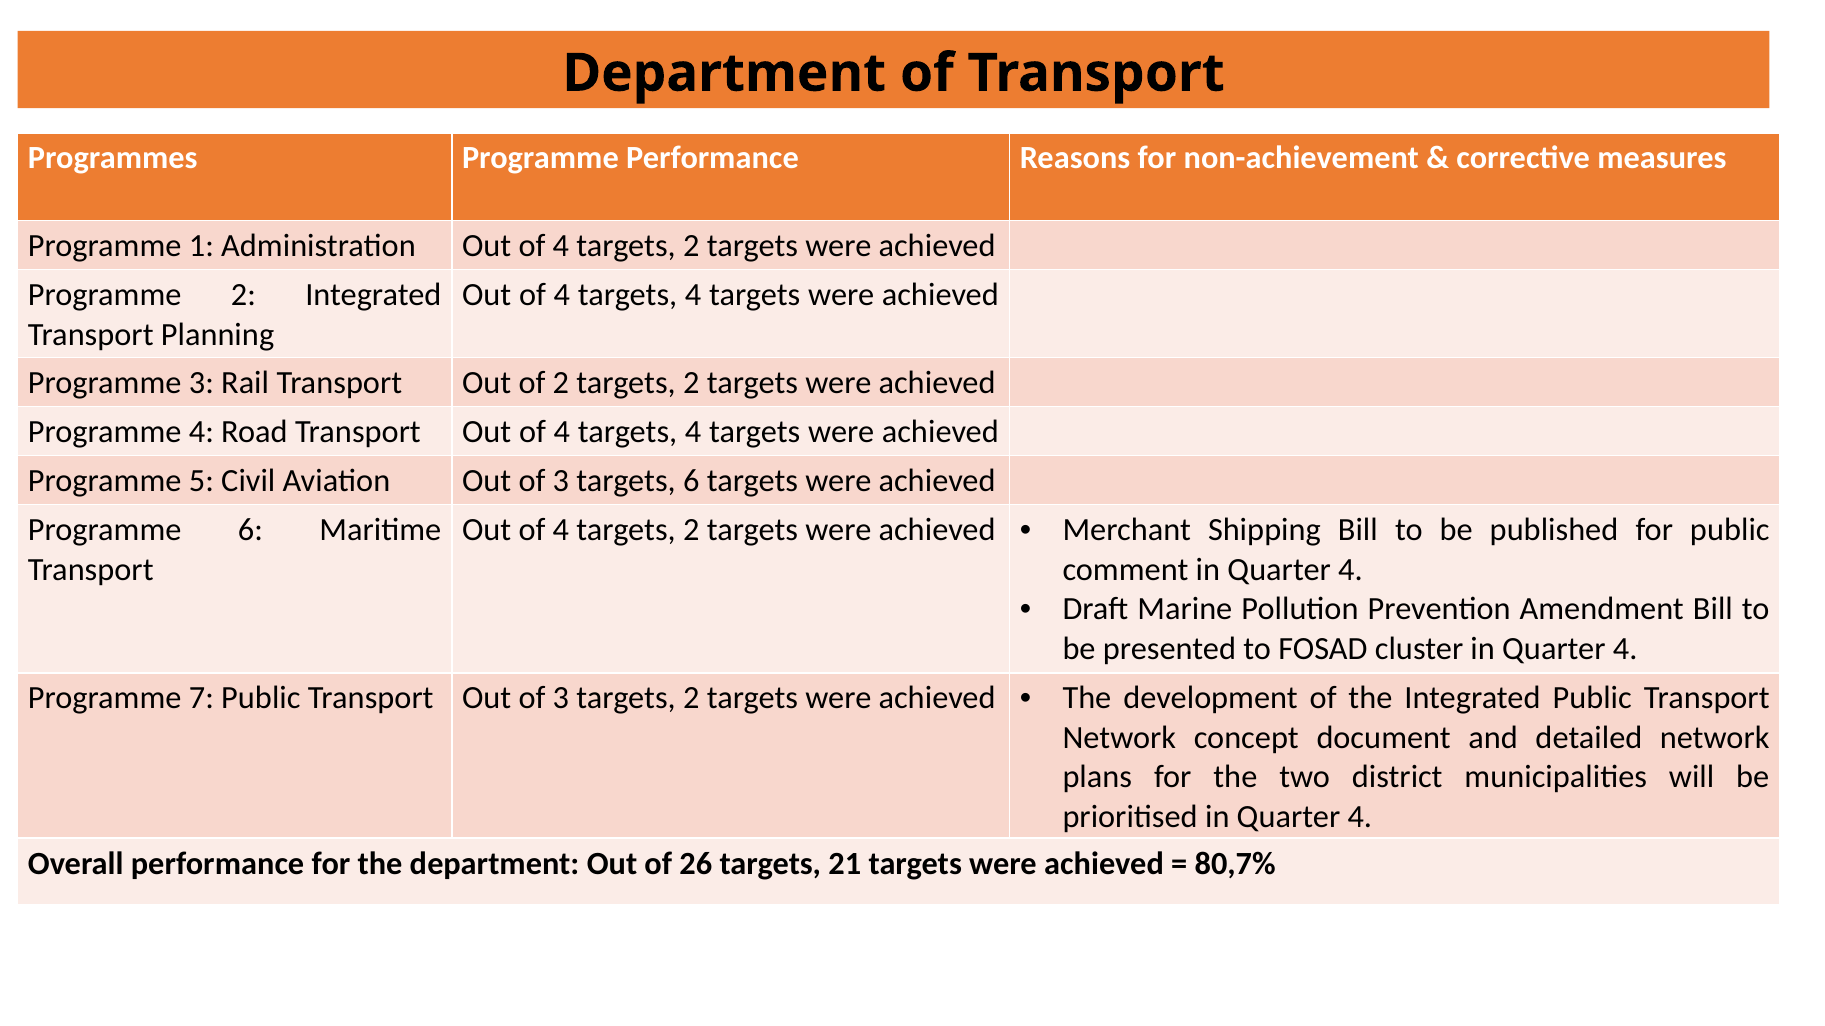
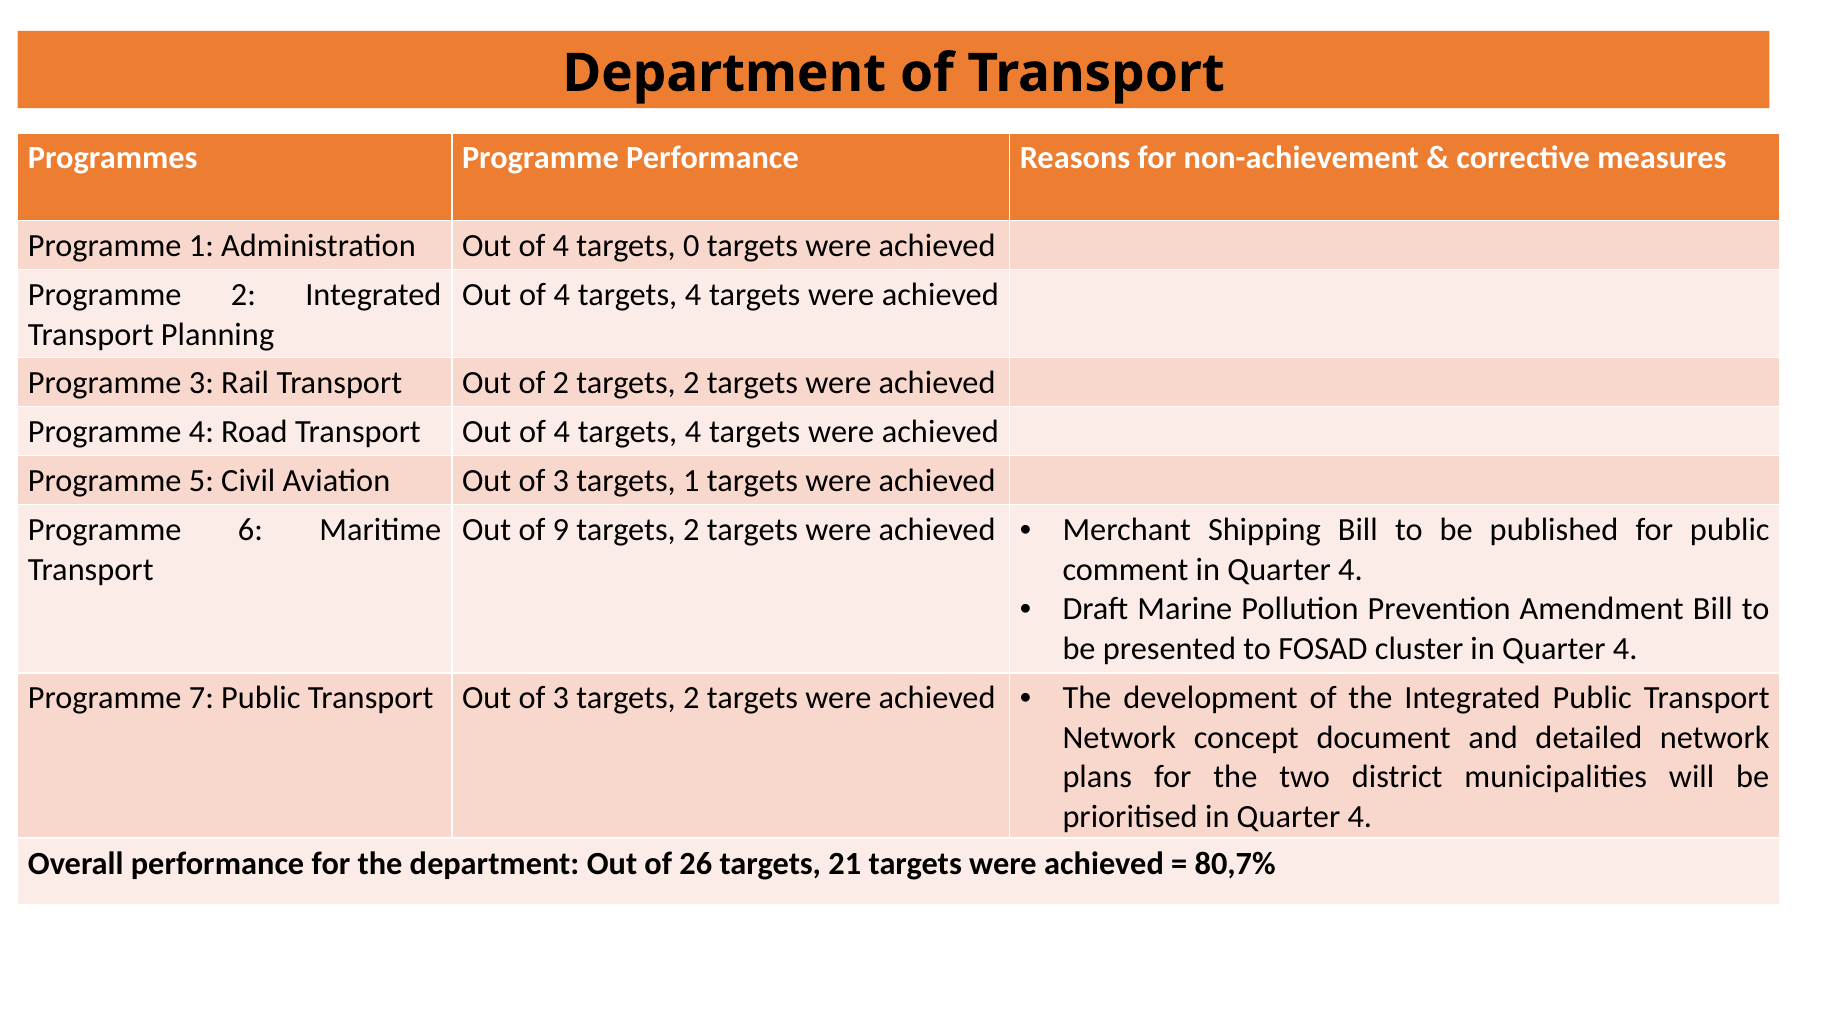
2 at (691, 246): 2 -> 0
targets 6: 6 -> 1
4 at (561, 530): 4 -> 9
